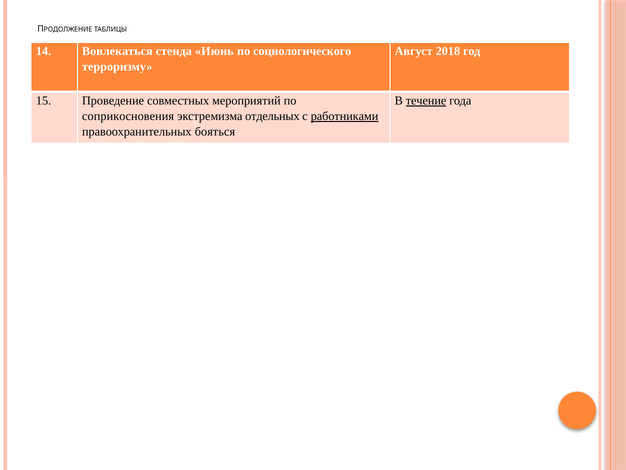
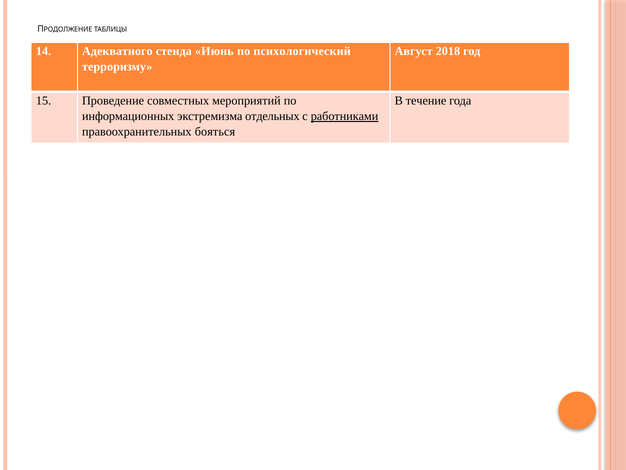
Вовлекаться: Вовлекаться -> Адекватного
социологического: социологического -> психологический
течение underline: present -> none
соприкосновения: соприкосновения -> информационных
